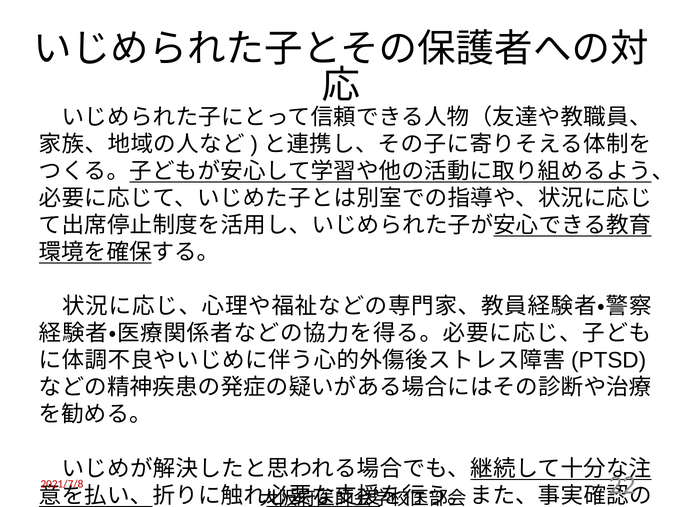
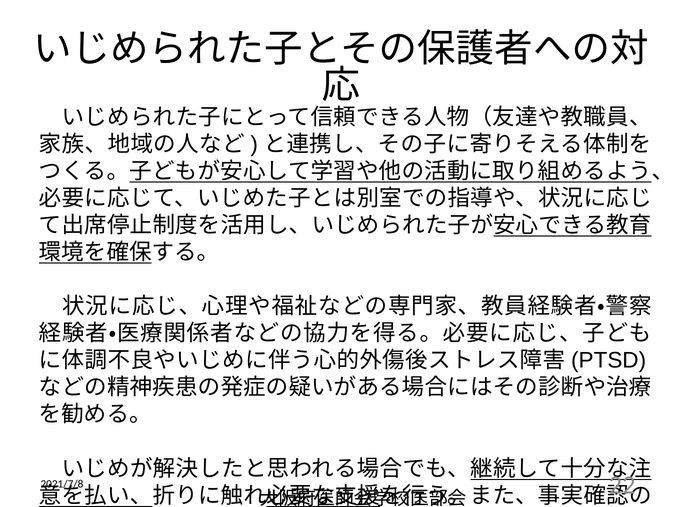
2021/7/8 colour: red -> black
